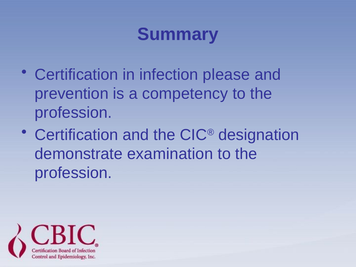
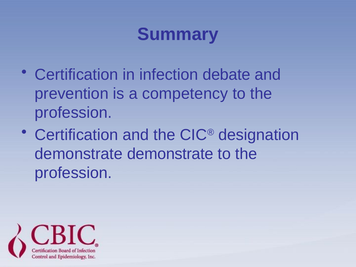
please: please -> debate
demonstrate examination: examination -> demonstrate
